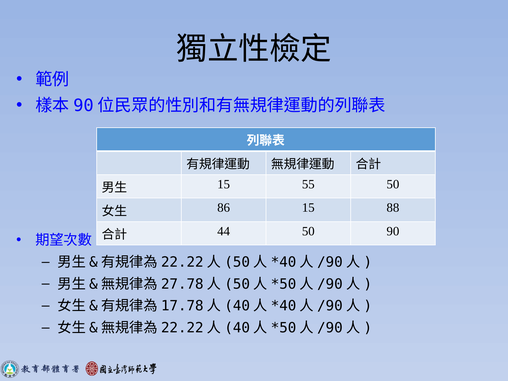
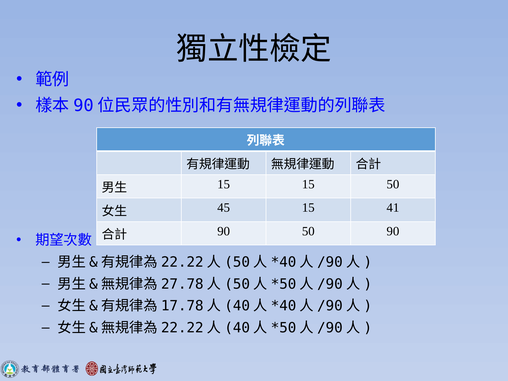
15 55: 55 -> 15
86: 86 -> 45
88: 88 -> 41
44 at (224, 231): 44 -> 90
